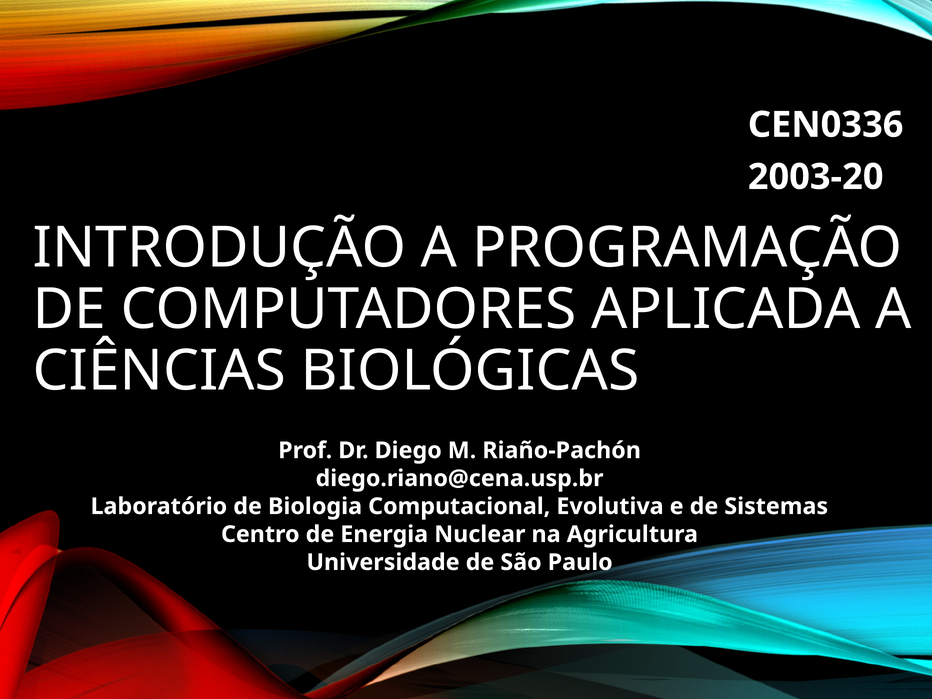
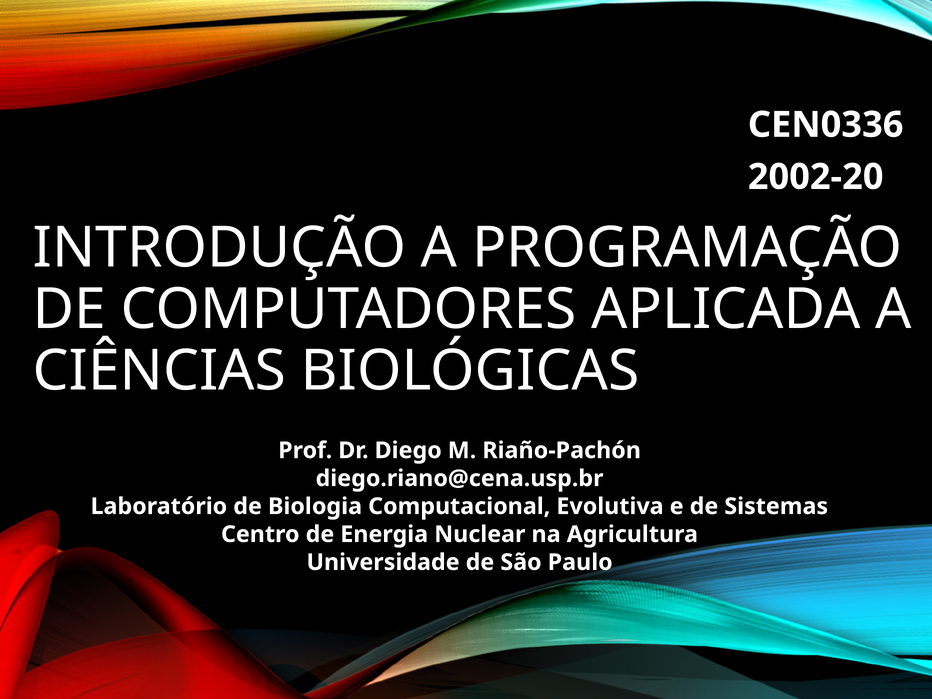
2003-20: 2003-20 -> 2002-20
